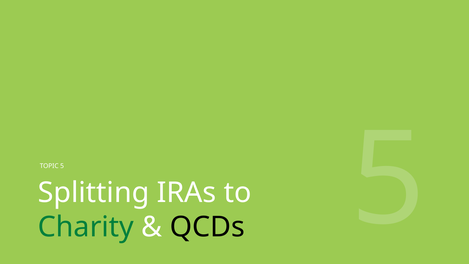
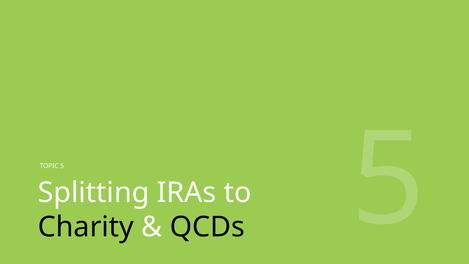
Charity colour: green -> black
